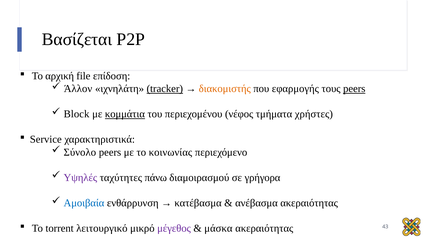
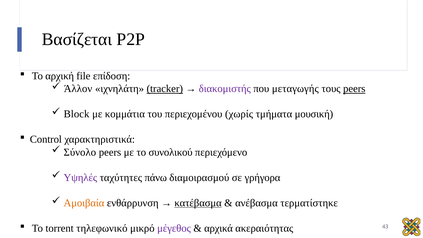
διακομιστής colour: orange -> purple
εφαρμογής: εφαρμογής -> μεταγωγής
κομμάτια underline: present -> none
νέφος: νέφος -> χωρίς
χρήστες: χρήστες -> μουσική
Service: Service -> Control
κοινωνίας: κοινωνίας -> συνολικού
Αμοιβαία colour: blue -> orange
κατέβασμα underline: none -> present
ανέβασμα ακεραιότητας: ακεραιότητας -> τερματίστηκε
λειτουργικό: λειτουργικό -> τηλεφωνικό
μάσκα: μάσκα -> αρχικά
